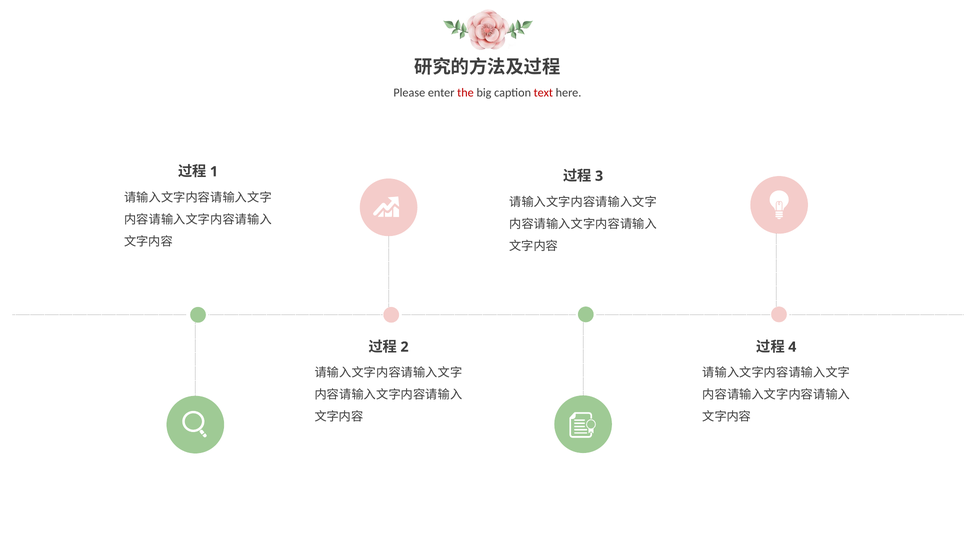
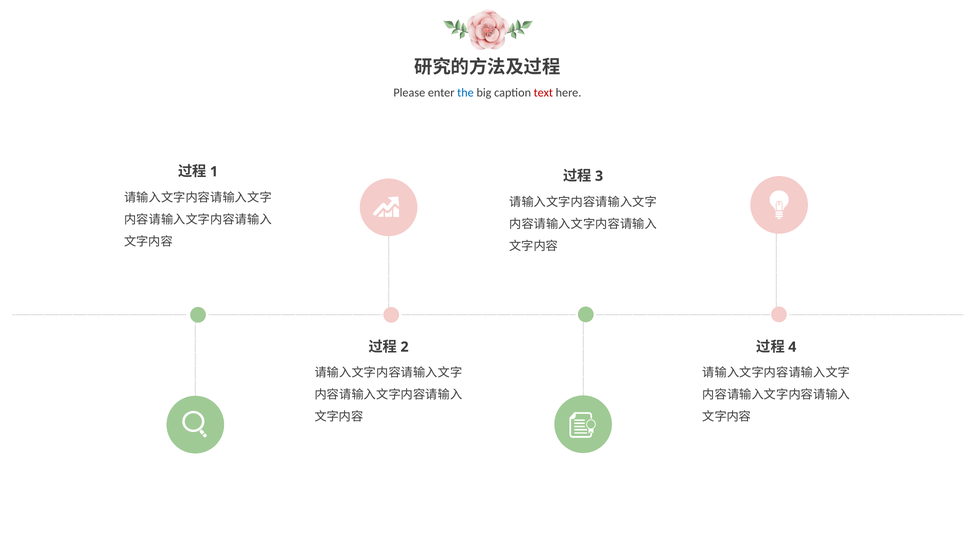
the colour: red -> blue
